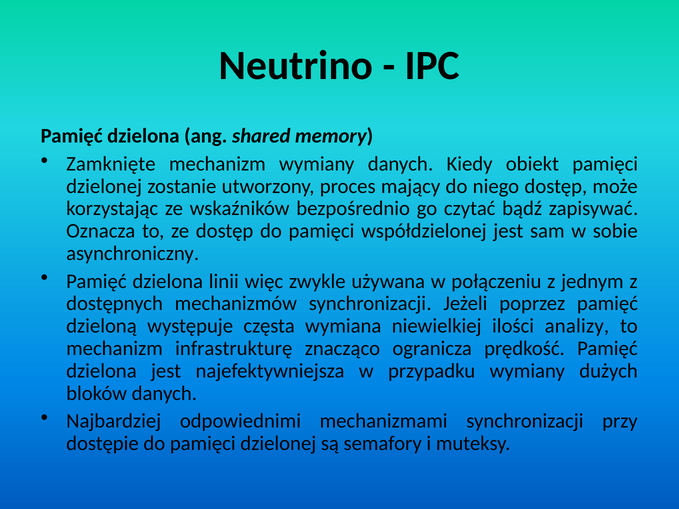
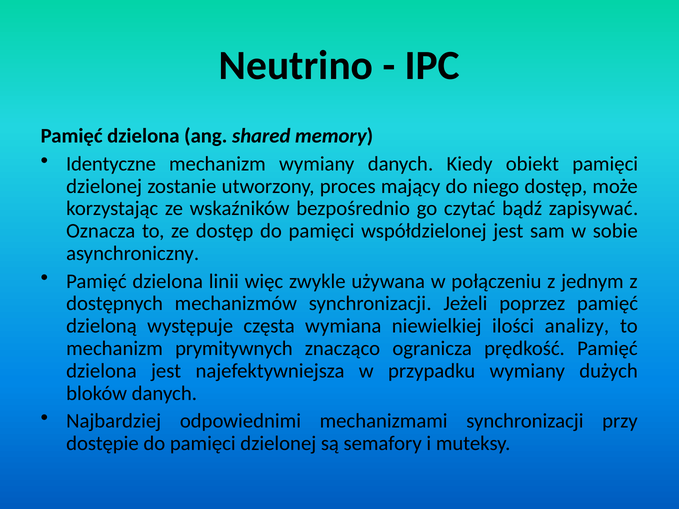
Zamknięte: Zamknięte -> Identyczne
infrastrukturę: infrastrukturę -> prymitywnych
